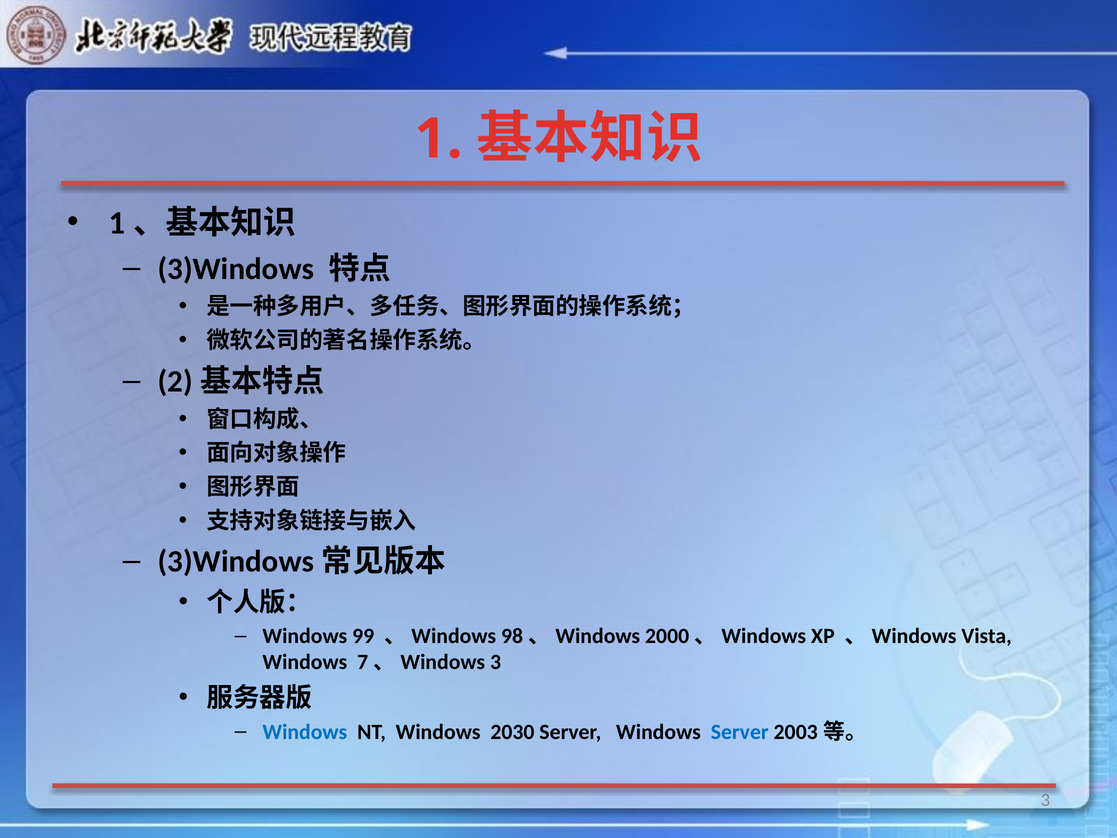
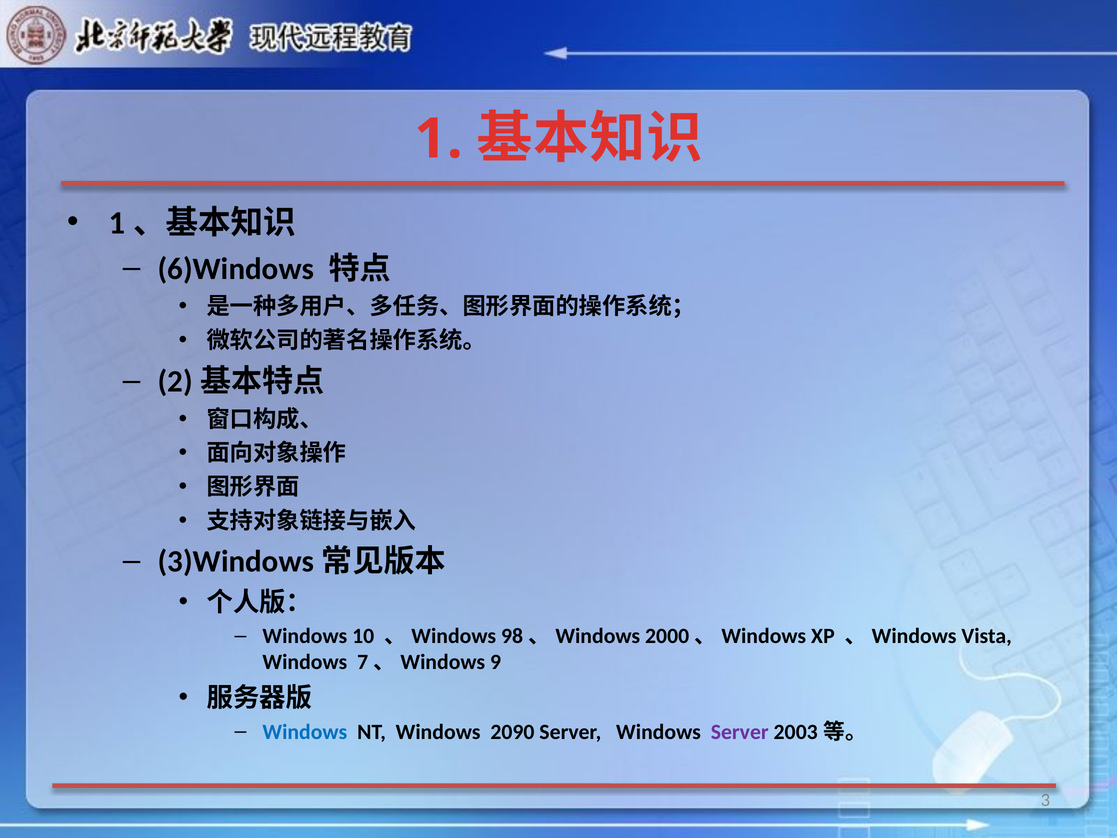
3)Windows: 3)Windows -> 6)Windows
99: 99 -> 10
7、Windows 3: 3 -> 9
2030: 2030 -> 2090
Server at (740, 732) colour: blue -> purple
